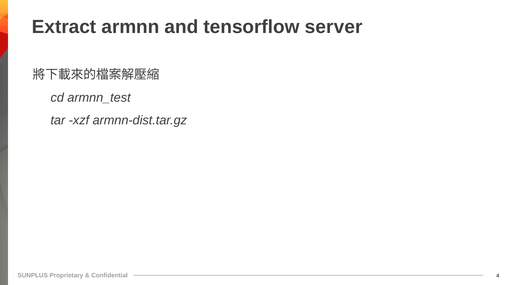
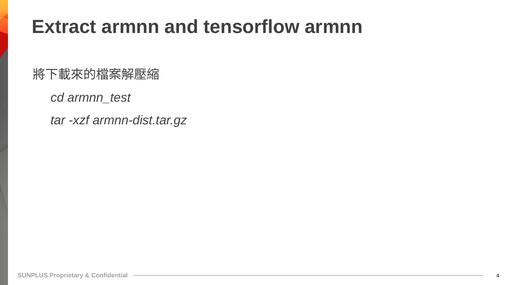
tensorflow server: server -> armnn
